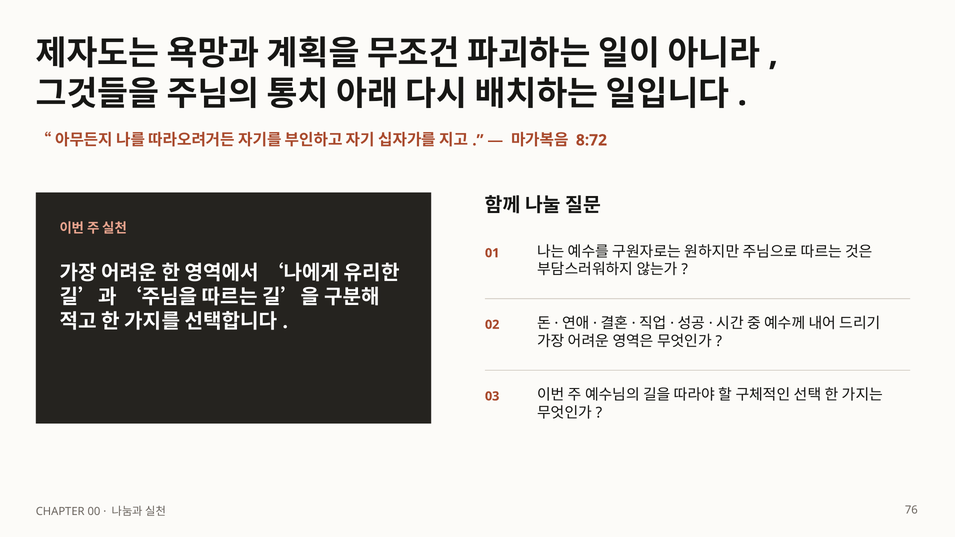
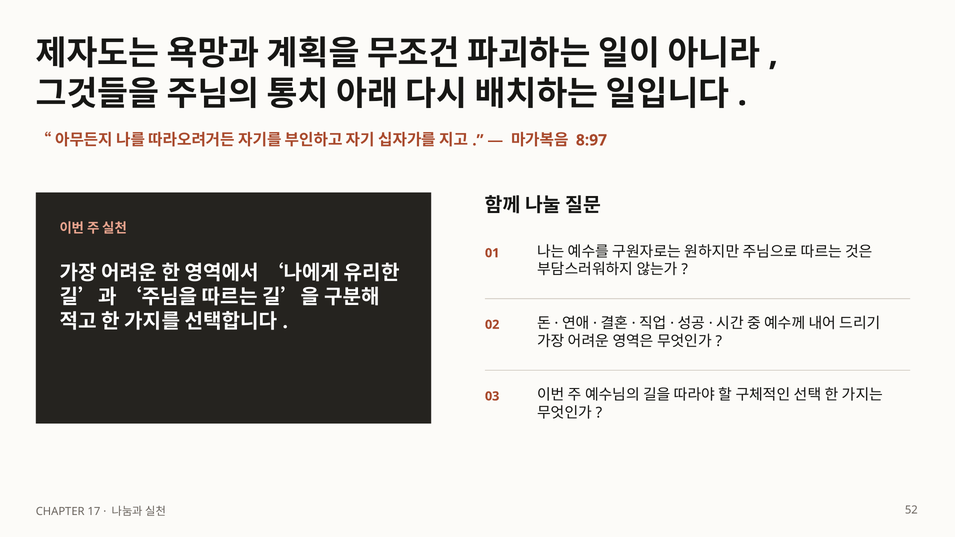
8:72: 8:72 -> 8:97
00: 00 -> 17
76: 76 -> 52
